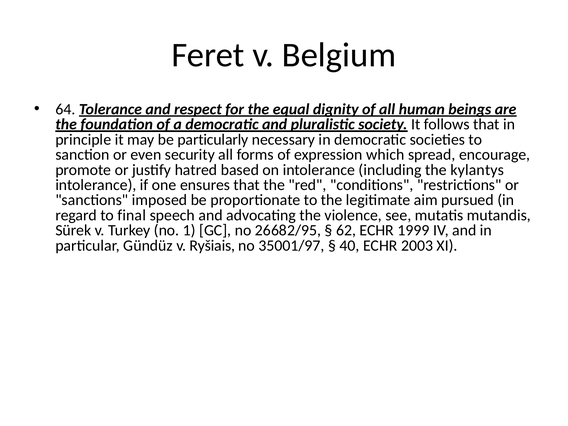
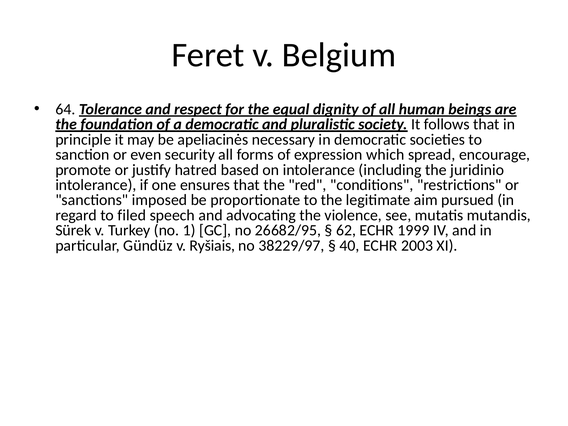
particularly: particularly -> apeliacinės
kylantys: kylantys -> juridinio
final: final -> filed
35001/97: 35001/97 -> 38229/97
